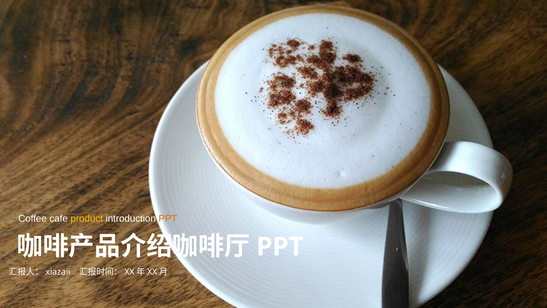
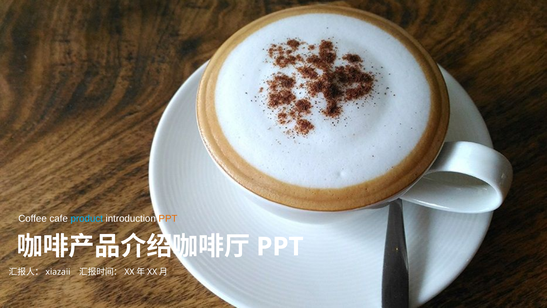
product colour: yellow -> light blue
